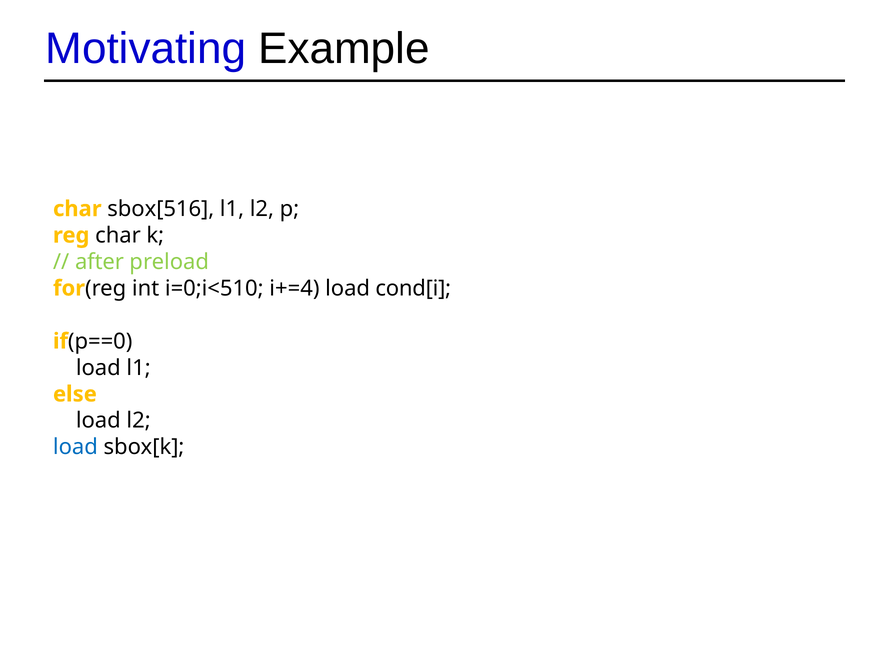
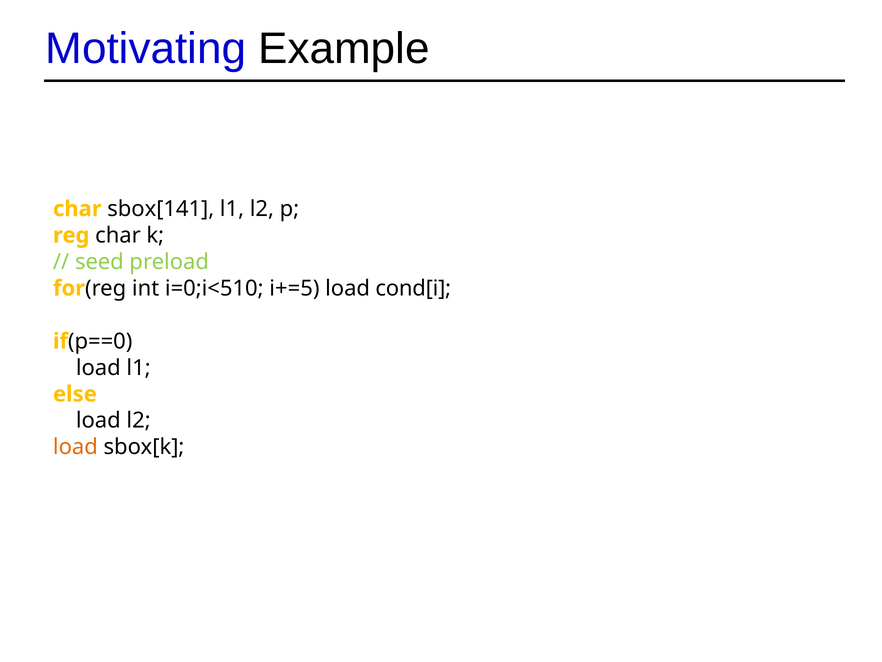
sbox[516: sbox[516 -> sbox[141
after: after -> seed
i+=4: i+=4 -> i+=5
load at (75, 447) colour: blue -> orange
